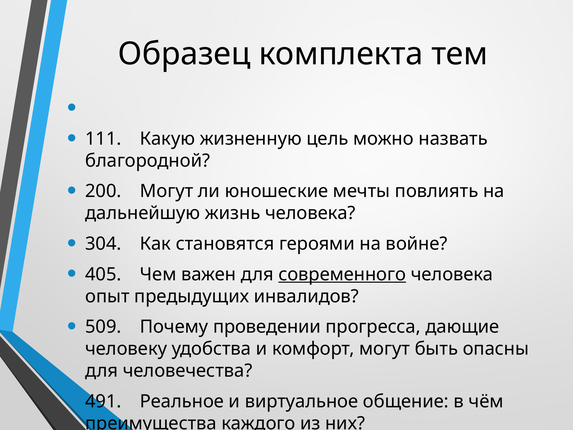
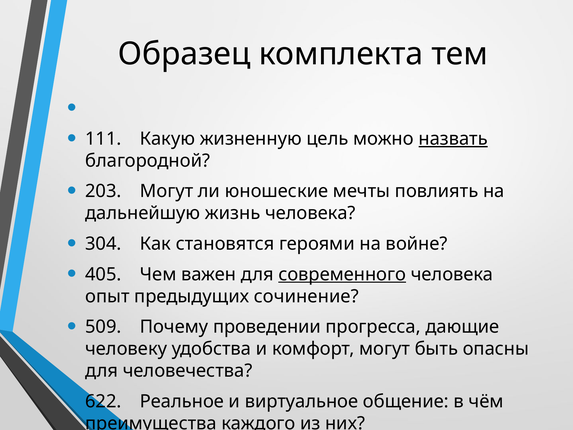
назвать underline: none -> present
200: 200 -> 203
инвалидов: инвалидов -> сочинение
491: 491 -> 622
